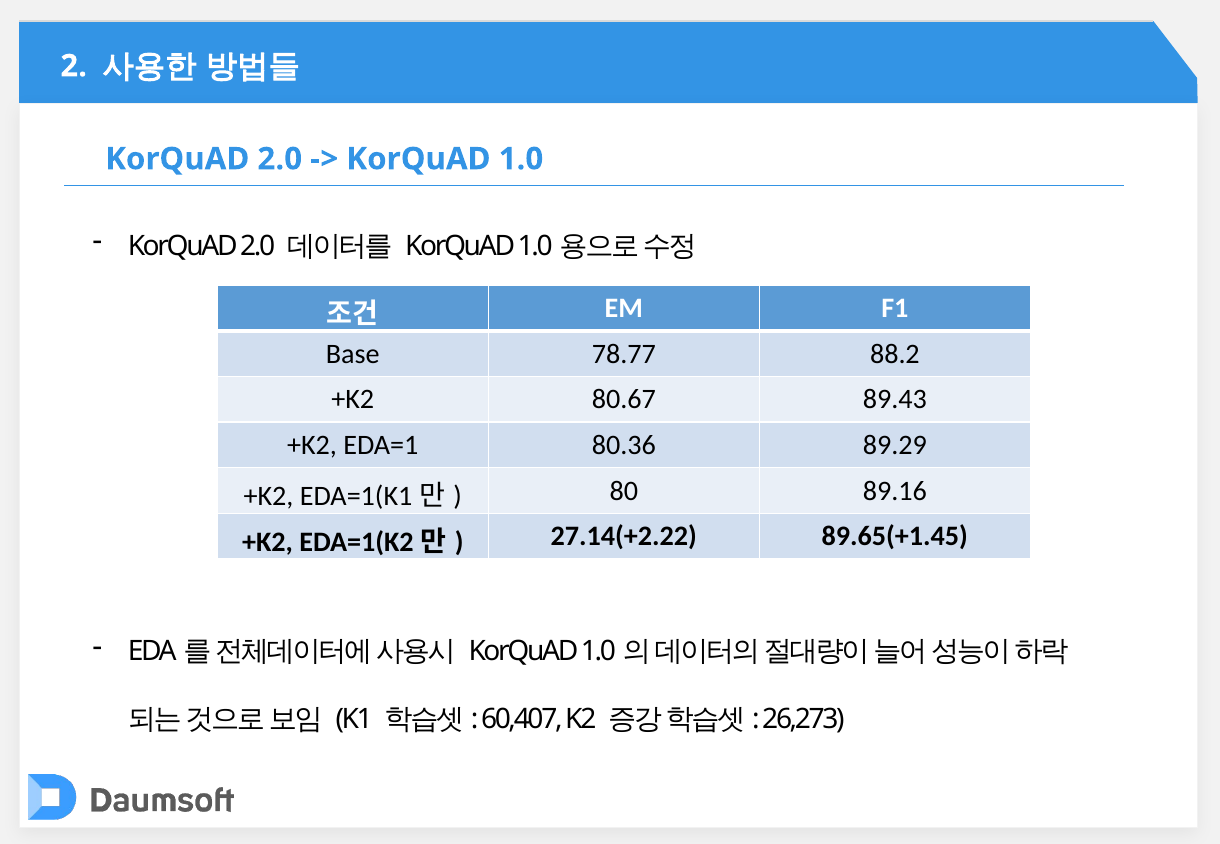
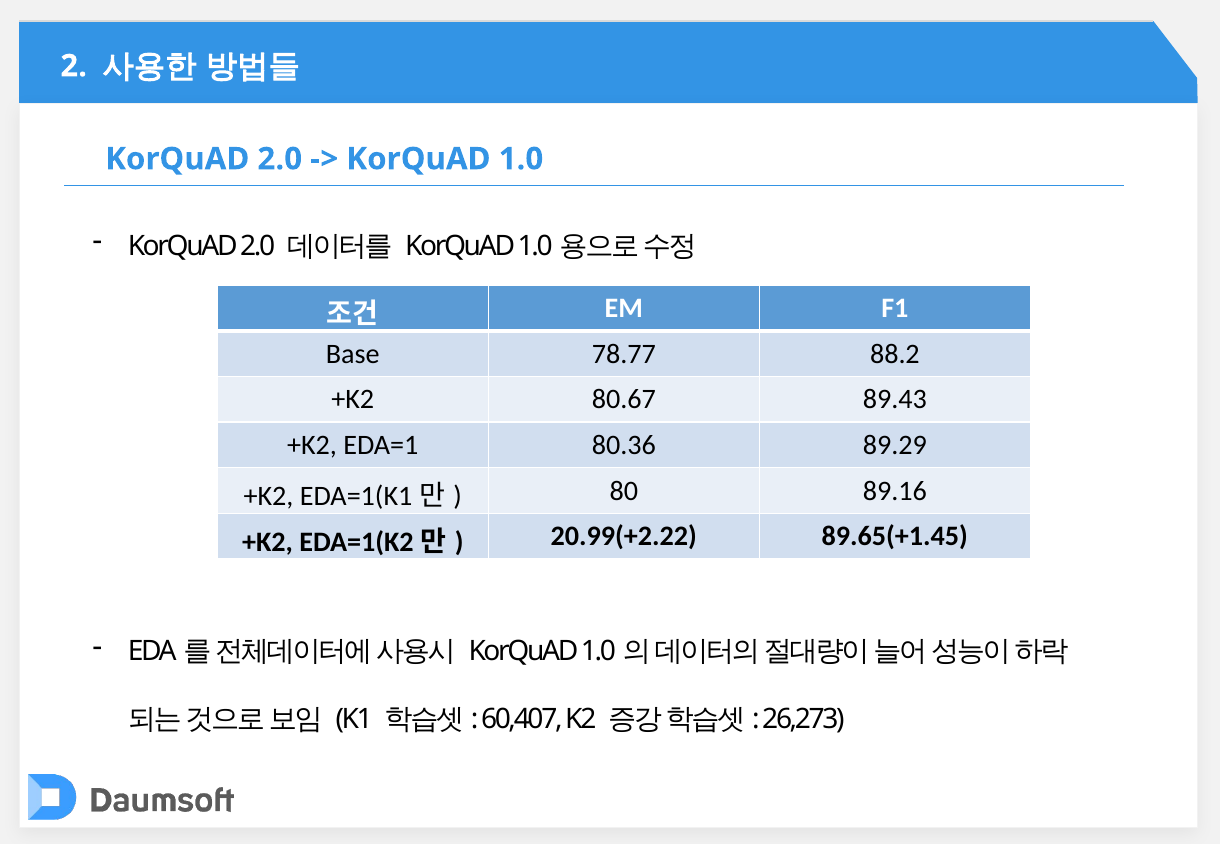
27.14(+2.22: 27.14(+2.22 -> 20.99(+2.22
